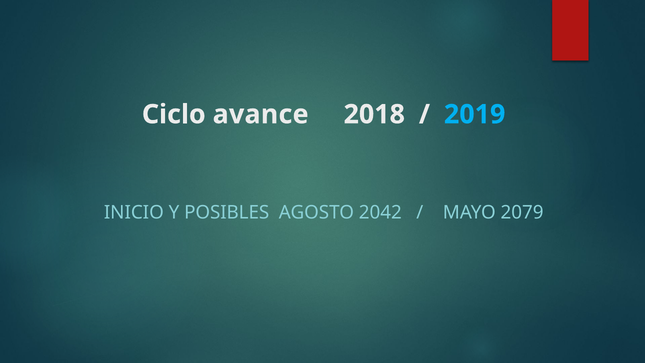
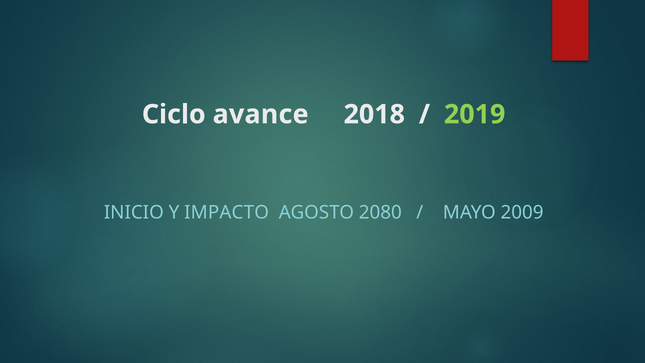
2019 colour: light blue -> light green
POSIBLES: POSIBLES -> IMPACTO
2042: 2042 -> 2080
2079: 2079 -> 2009
